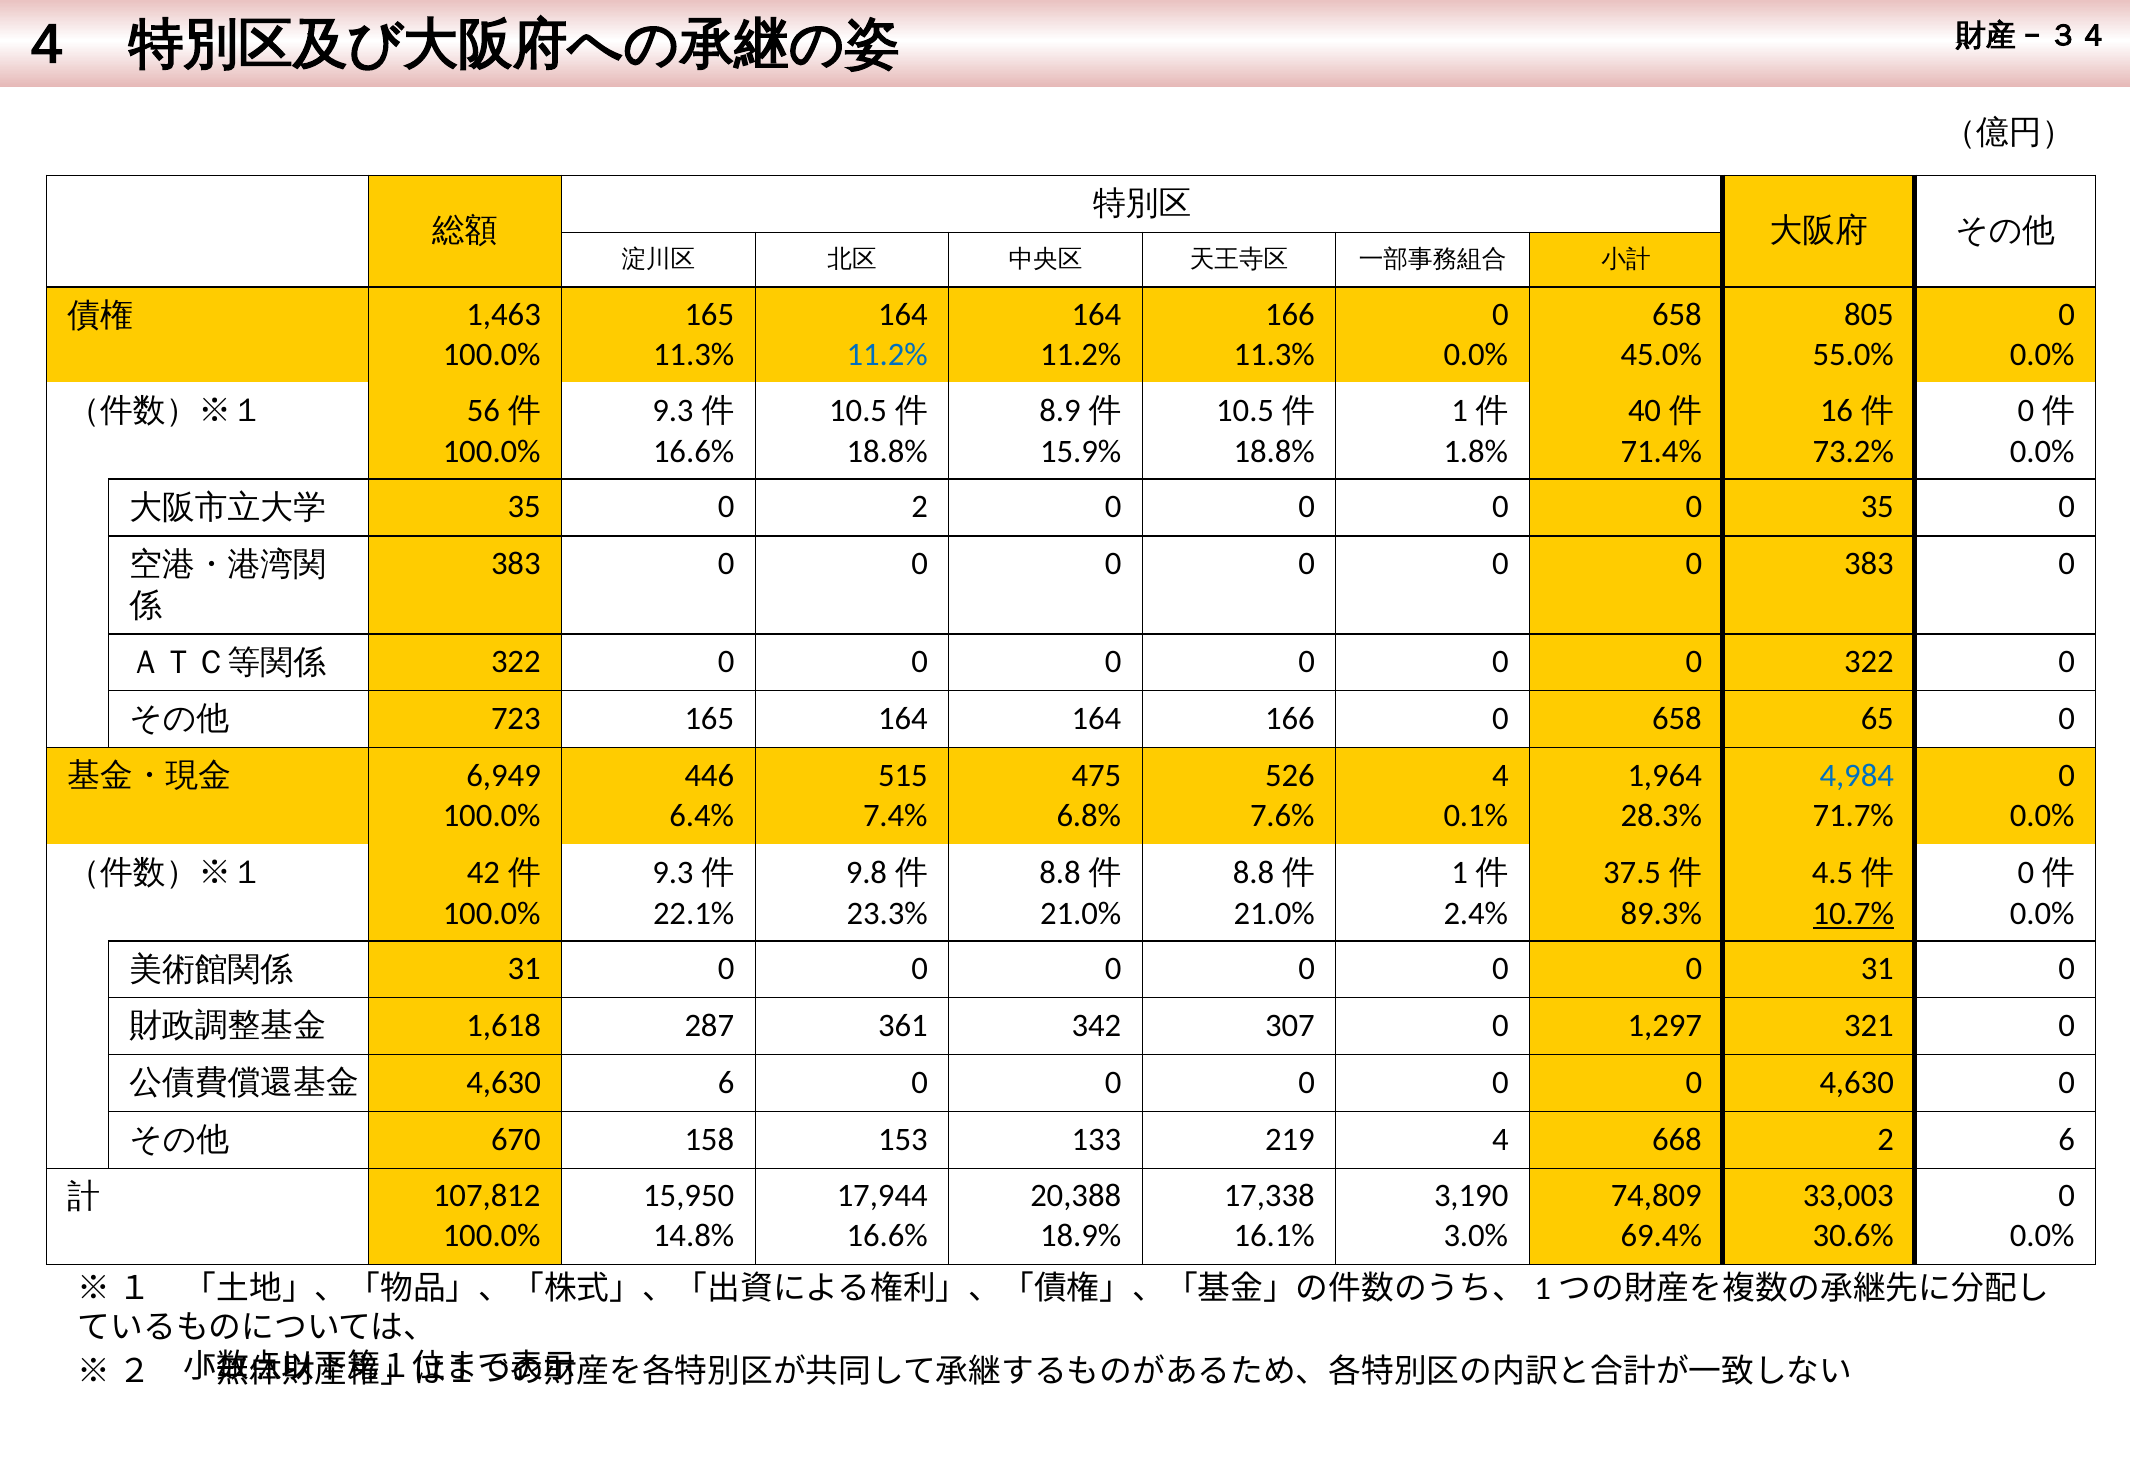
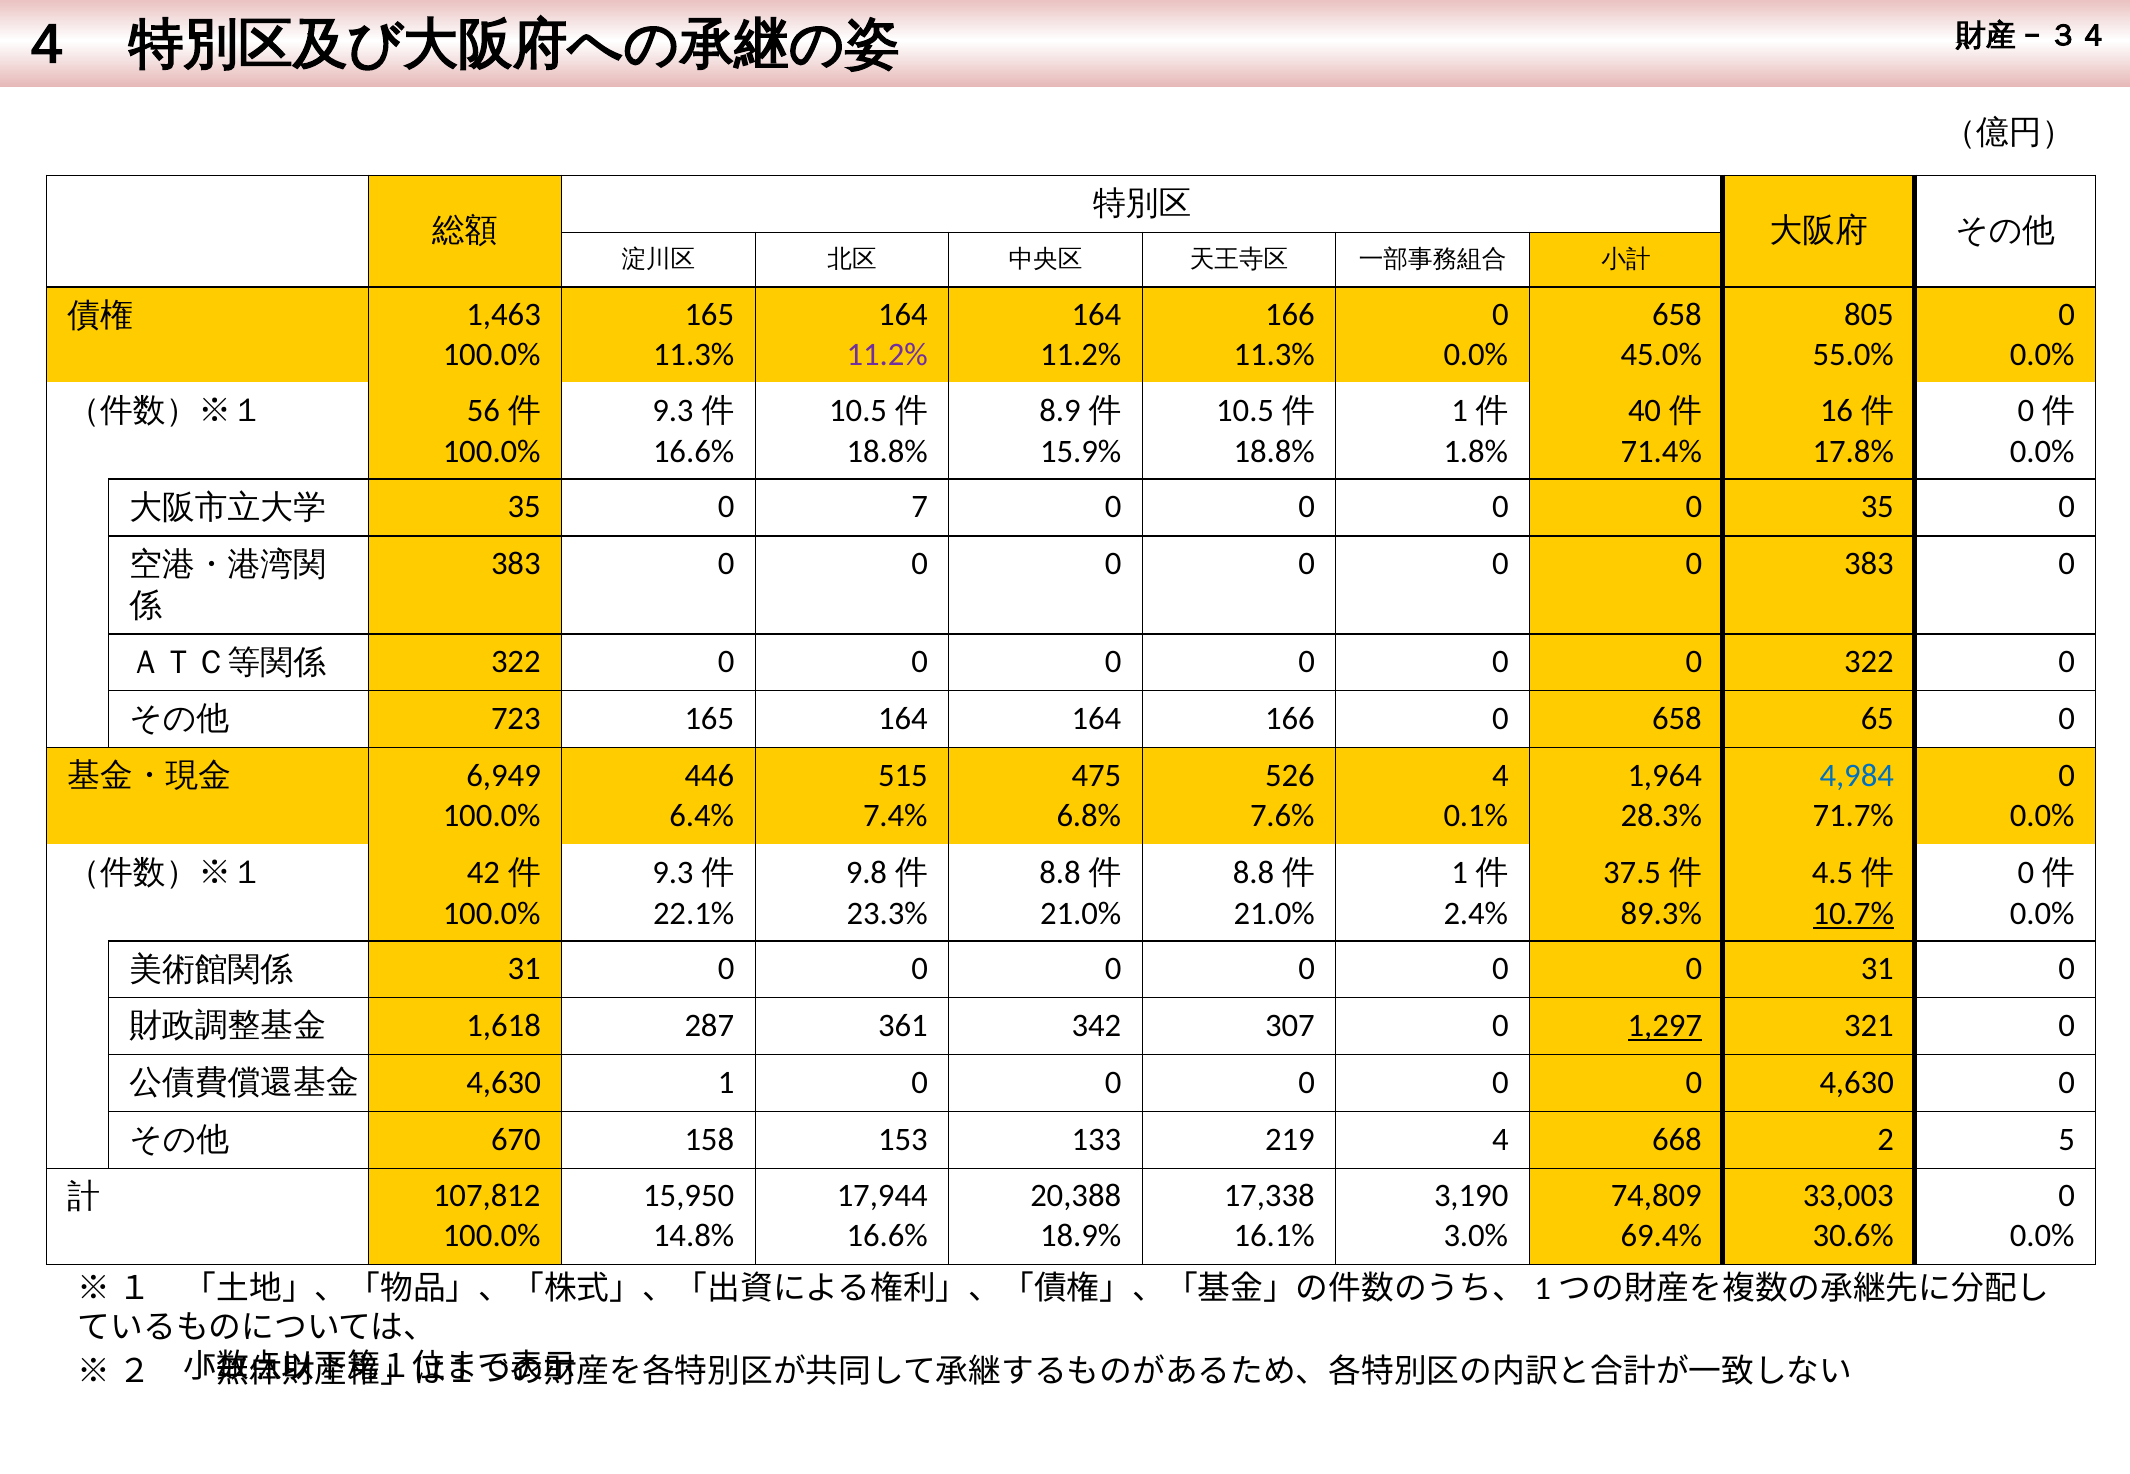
11.2% at (887, 355) colour: blue -> purple
73.2%: 73.2% -> 17.8%
0 2: 2 -> 7
1,297 underline: none -> present
4,630 6: 6 -> 1
2 6: 6 -> 5
